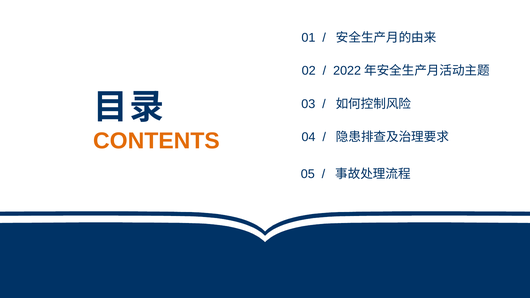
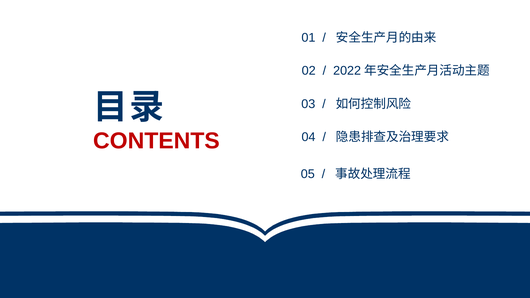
CONTENTS colour: orange -> red
